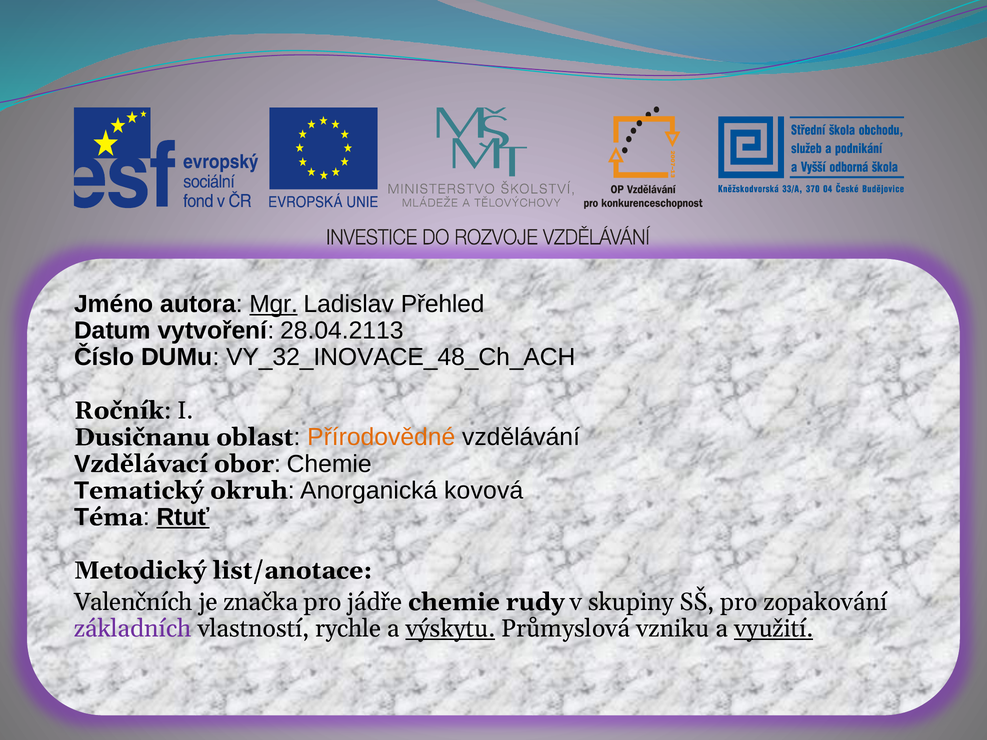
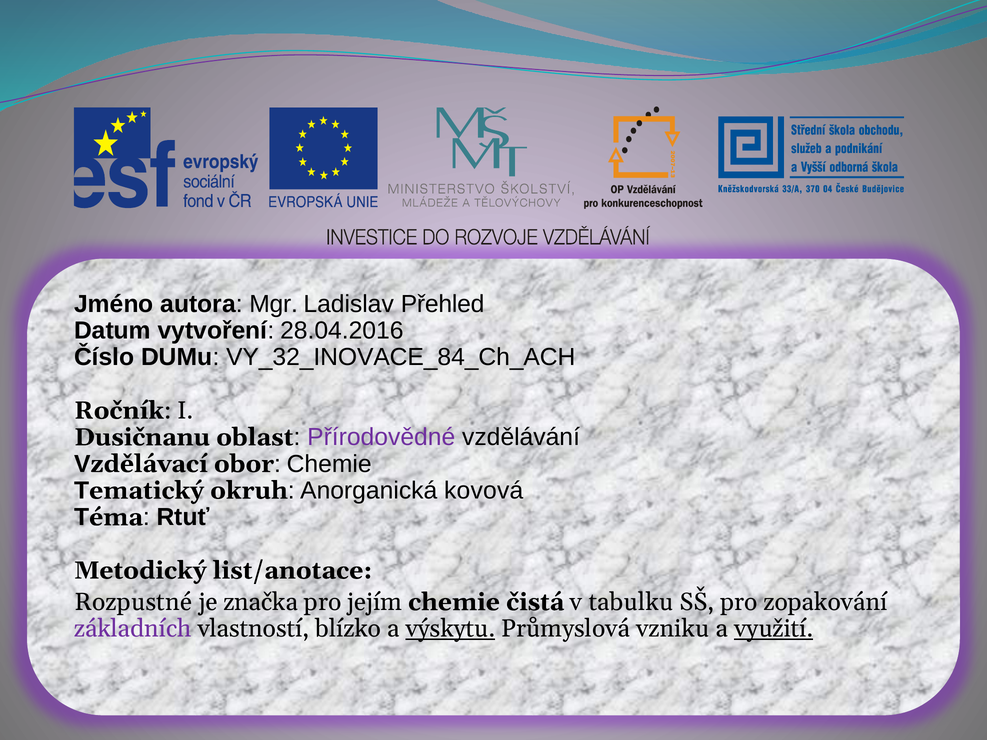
Mgr underline: present -> none
28.04.2113: 28.04.2113 -> 28.04.2016
VY_32_INOVACE_48_Ch_ACH: VY_32_INOVACE_48_Ch_ACH -> VY_32_INOVACE_84_Ch_ACH
Přírodovědné colour: orange -> purple
Rtuť underline: present -> none
Valenčních: Valenčních -> Rozpustné
jádře: jádře -> jejím
rudy: rudy -> čistá
skupiny: skupiny -> tabulku
rychle: rychle -> blízko
